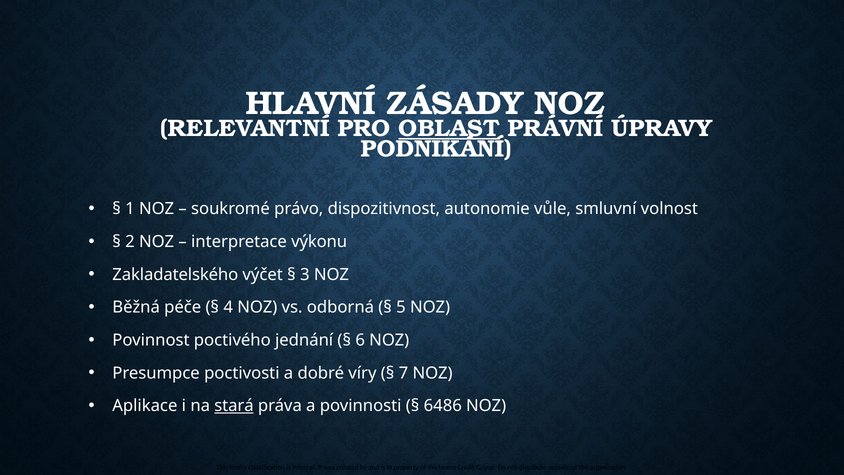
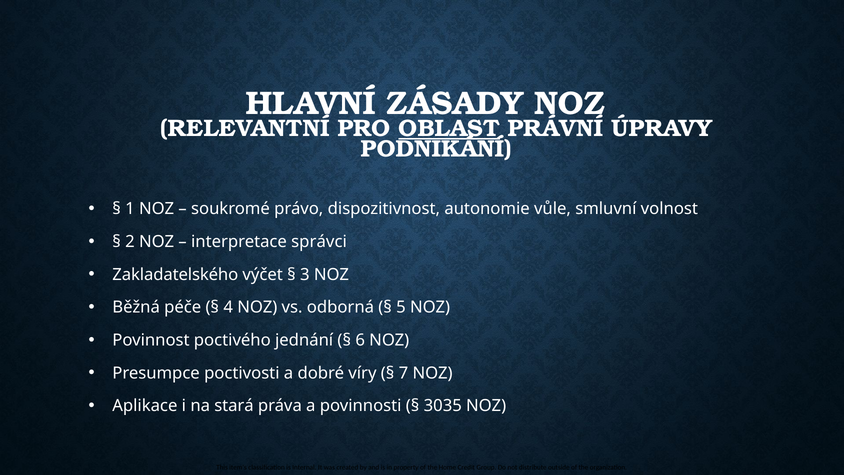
výkonu: výkonu -> správci
stará underline: present -> none
6486: 6486 -> 3035
